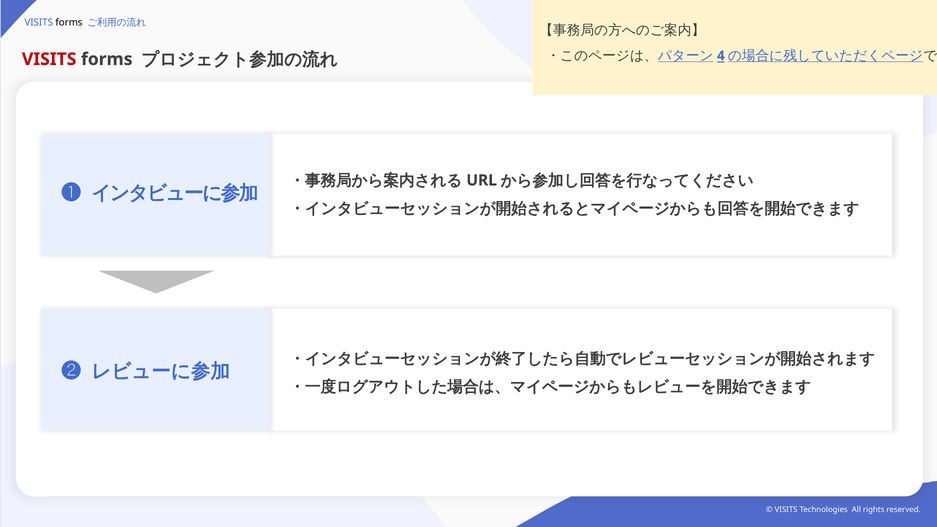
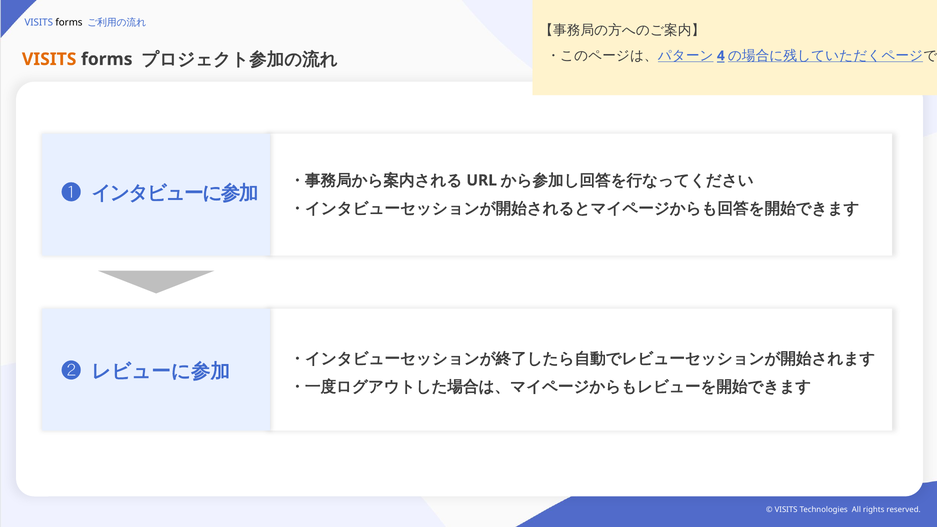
VISITS at (49, 59) colour: red -> orange
